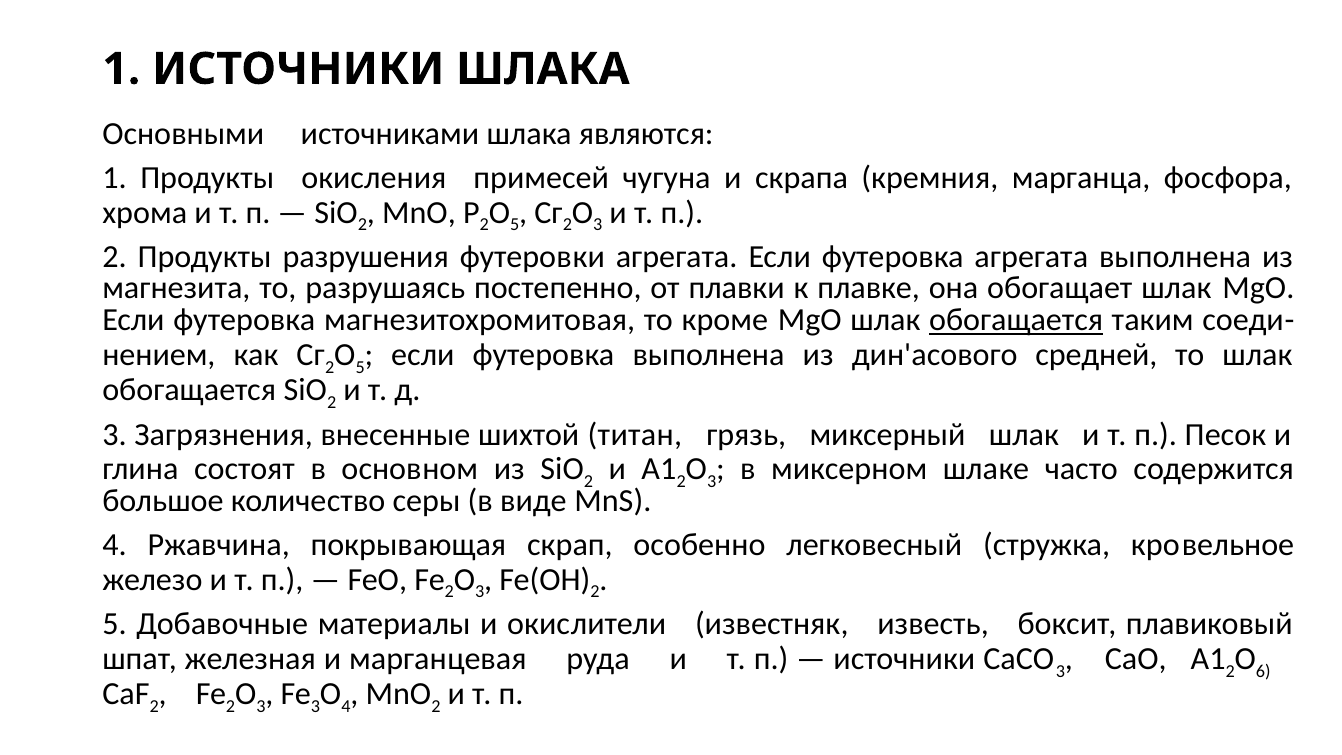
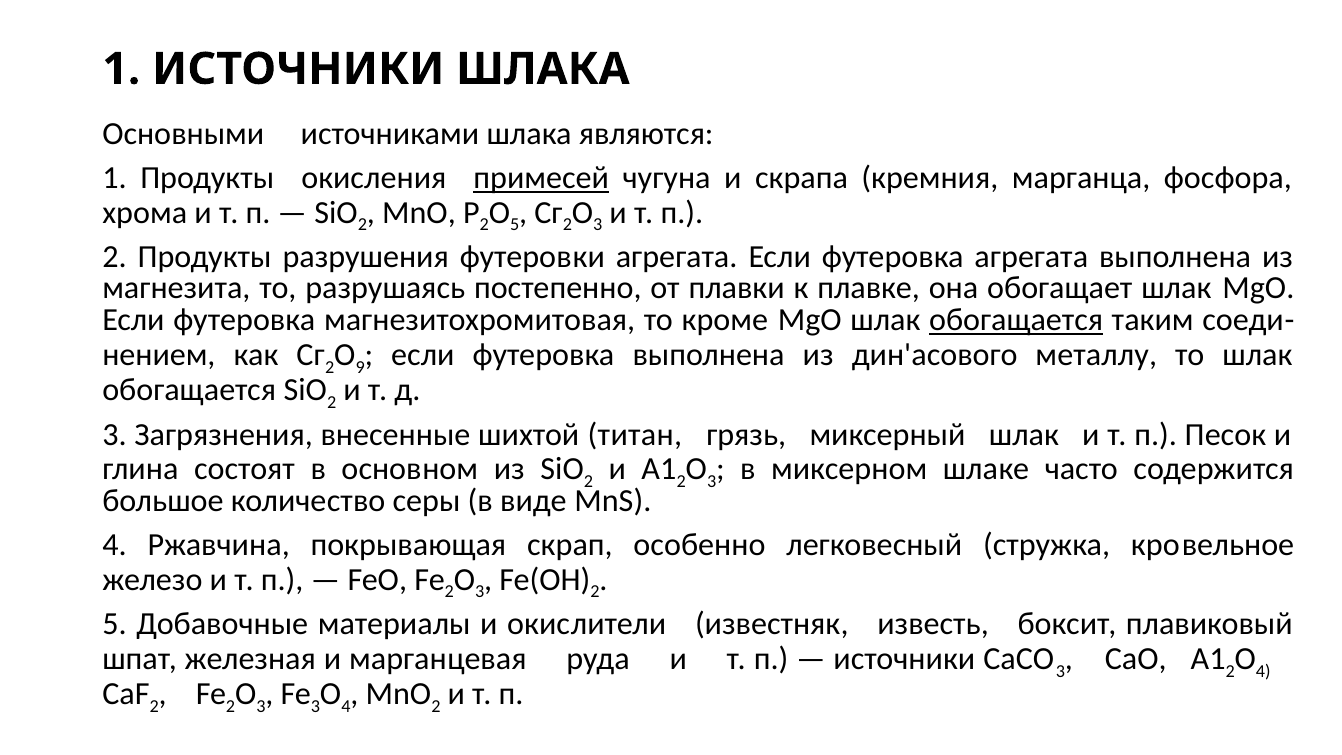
примесей underline: none -> present
5 at (360, 367): 5 -> 9
средней: средней -> металлу
6 at (1263, 671): 6 -> 4
